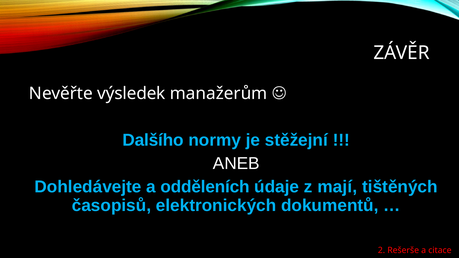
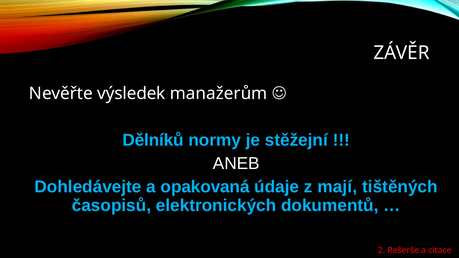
Dalšího: Dalšího -> Dělníků
odděleních: odděleních -> opakovaná
